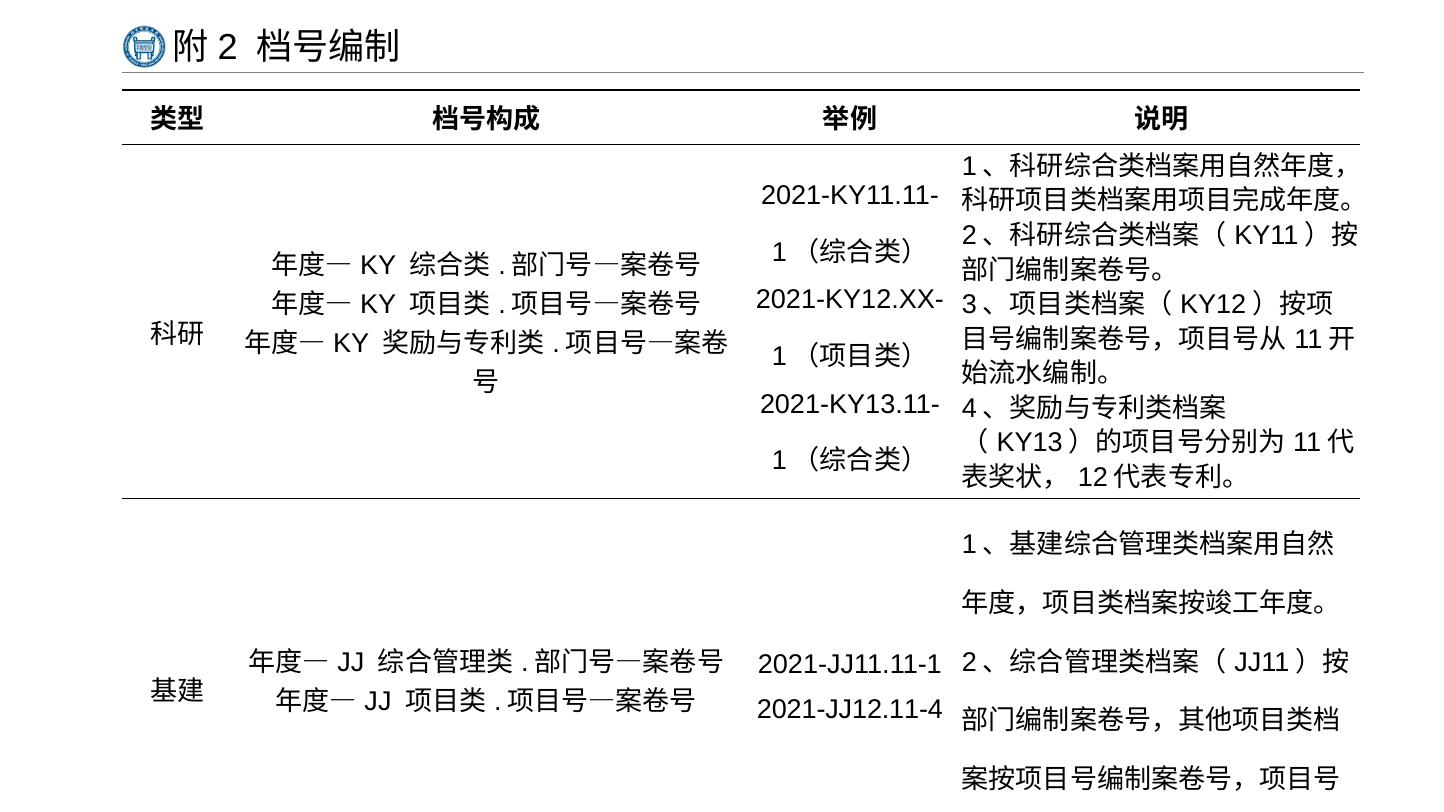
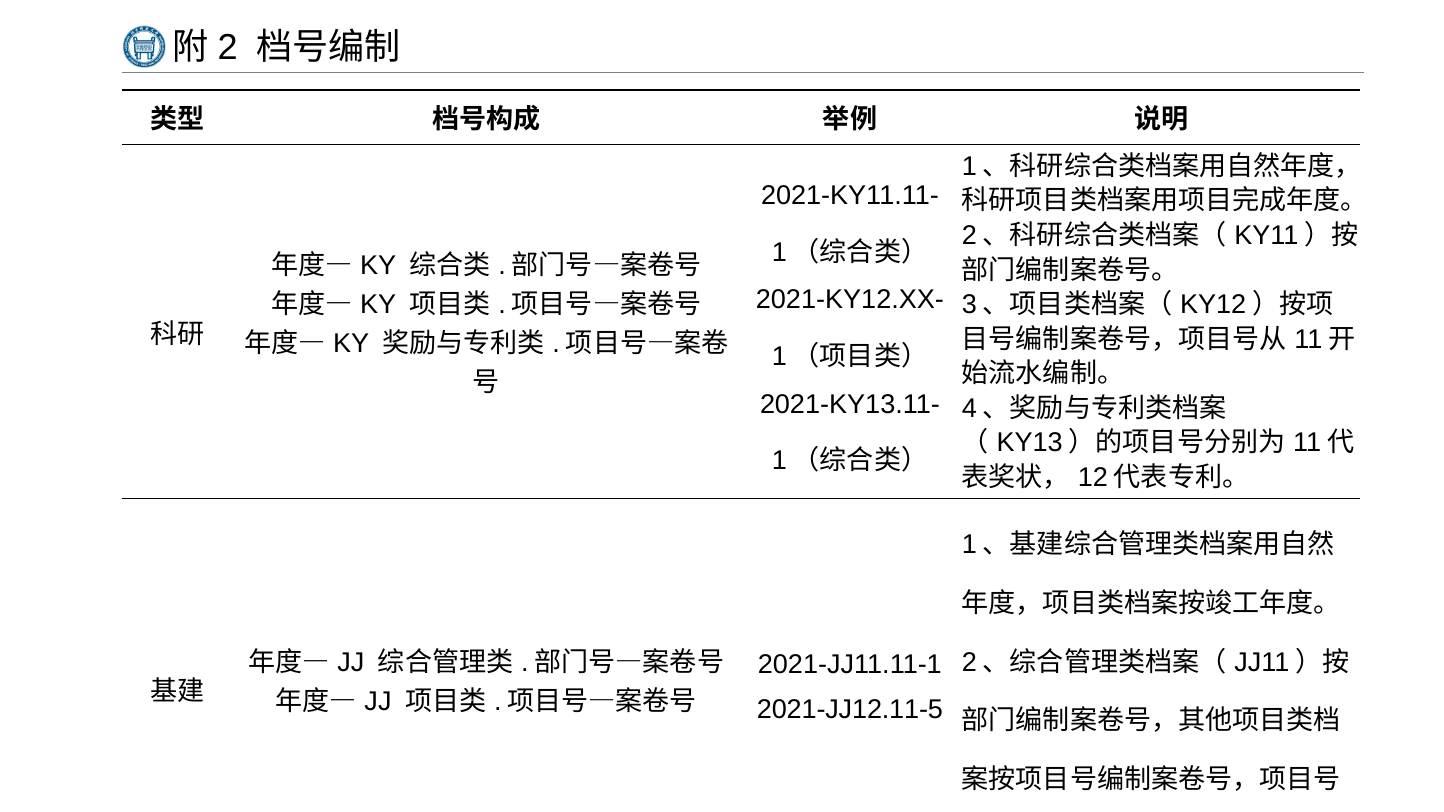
2021-JJ12.11-4: 2021-JJ12.11-4 -> 2021-JJ12.11-5
